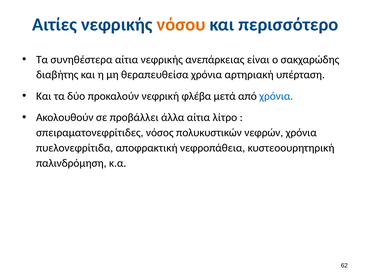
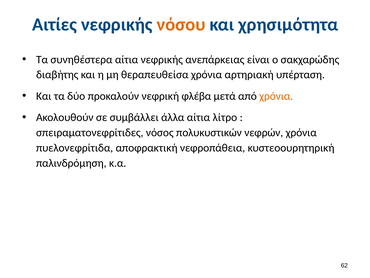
περισσότερο: περισσότερο -> χρησιμότητα
χρόνια at (276, 96) colour: blue -> orange
προβάλλει: προβάλλει -> συμβάλλει
